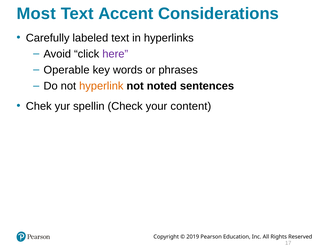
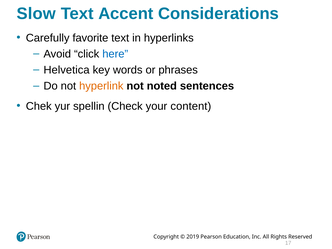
Most: Most -> Slow
labeled: labeled -> favorite
here colour: purple -> blue
Operable: Operable -> Helvetica
